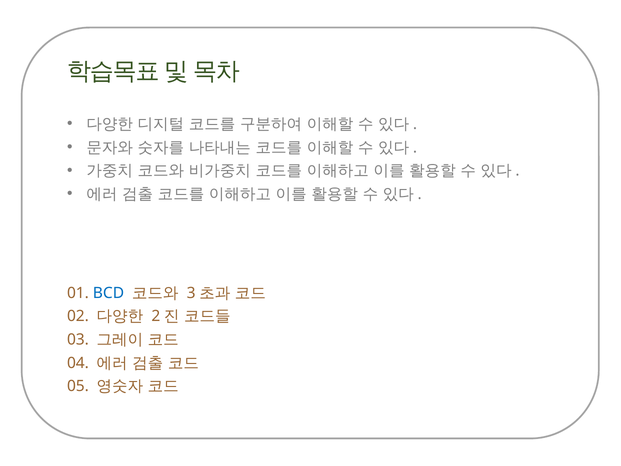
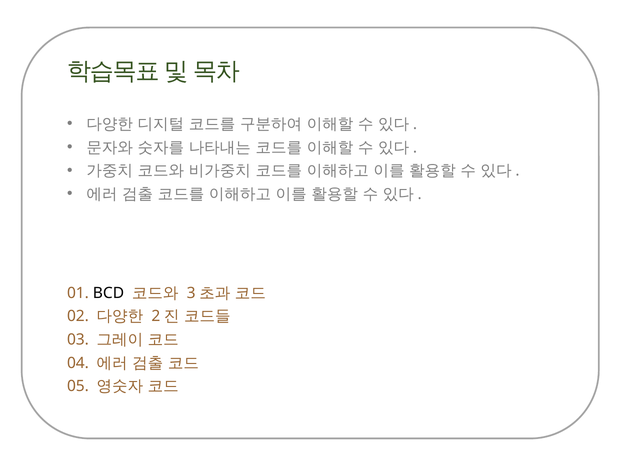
BCD colour: blue -> black
